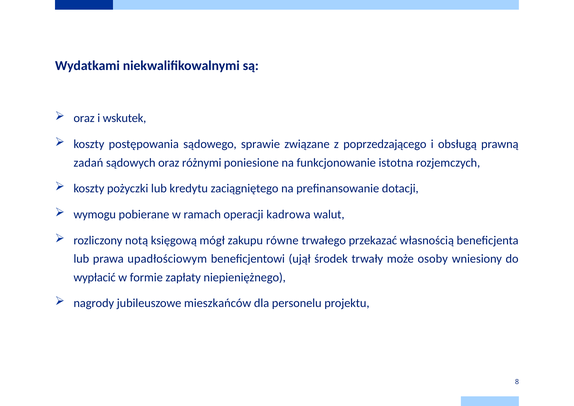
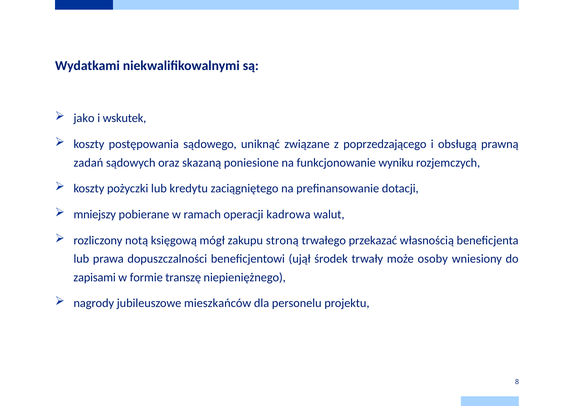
oraz at (84, 118): oraz -> jako
sprawie: sprawie -> uniknąć
różnymi: różnymi -> skazaną
istotna: istotna -> wyniku
wymogu: wymogu -> mniejszy
równe: równe -> stroną
upadłościowym: upadłościowym -> dopuszczalności
wypłacić: wypłacić -> zapisami
zapłaty: zapłaty -> transzę
